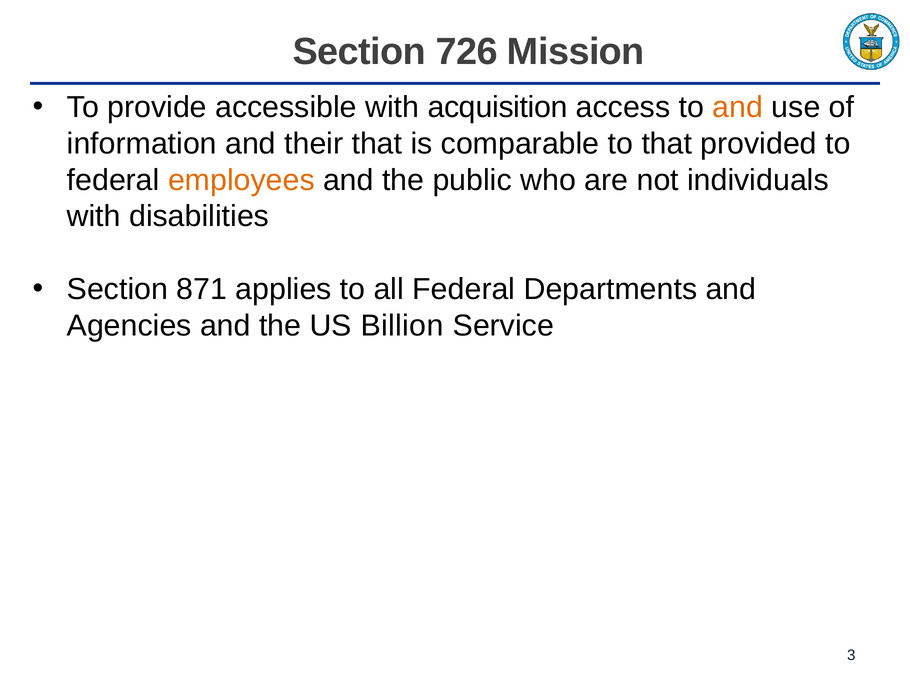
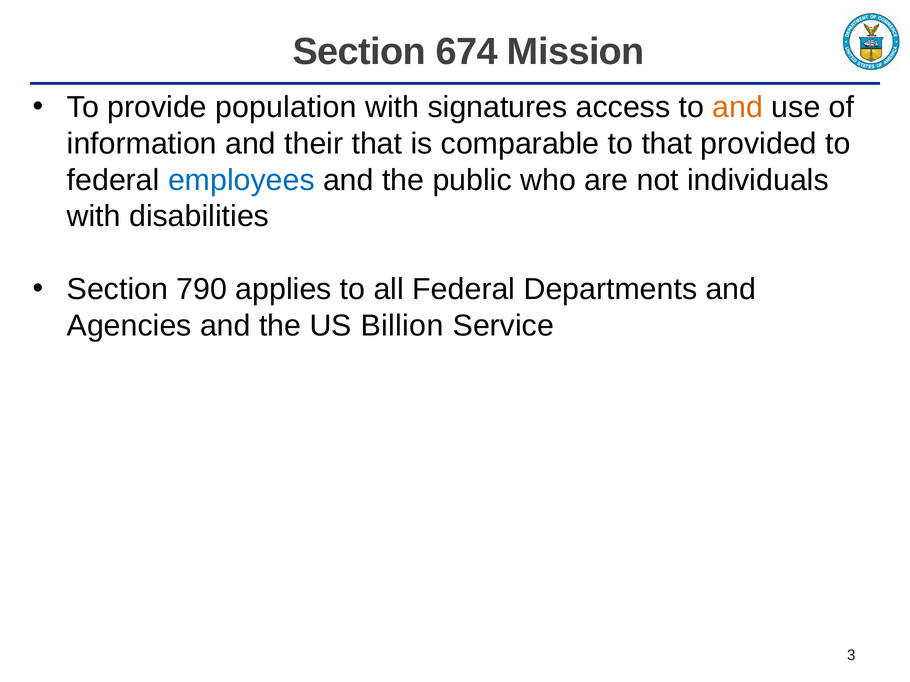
726: 726 -> 674
accessible: accessible -> population
acquisition: acquisition -> signatures
employees colour: orange -> blue
871: 871 -> 790
